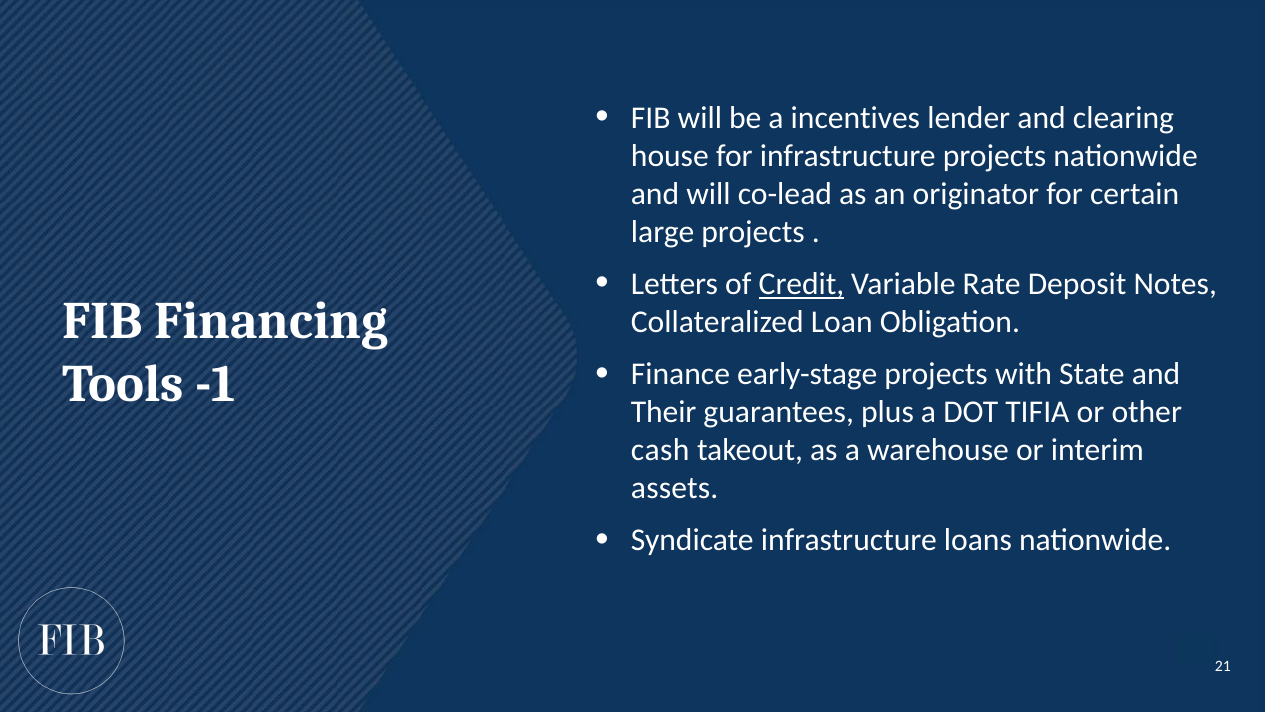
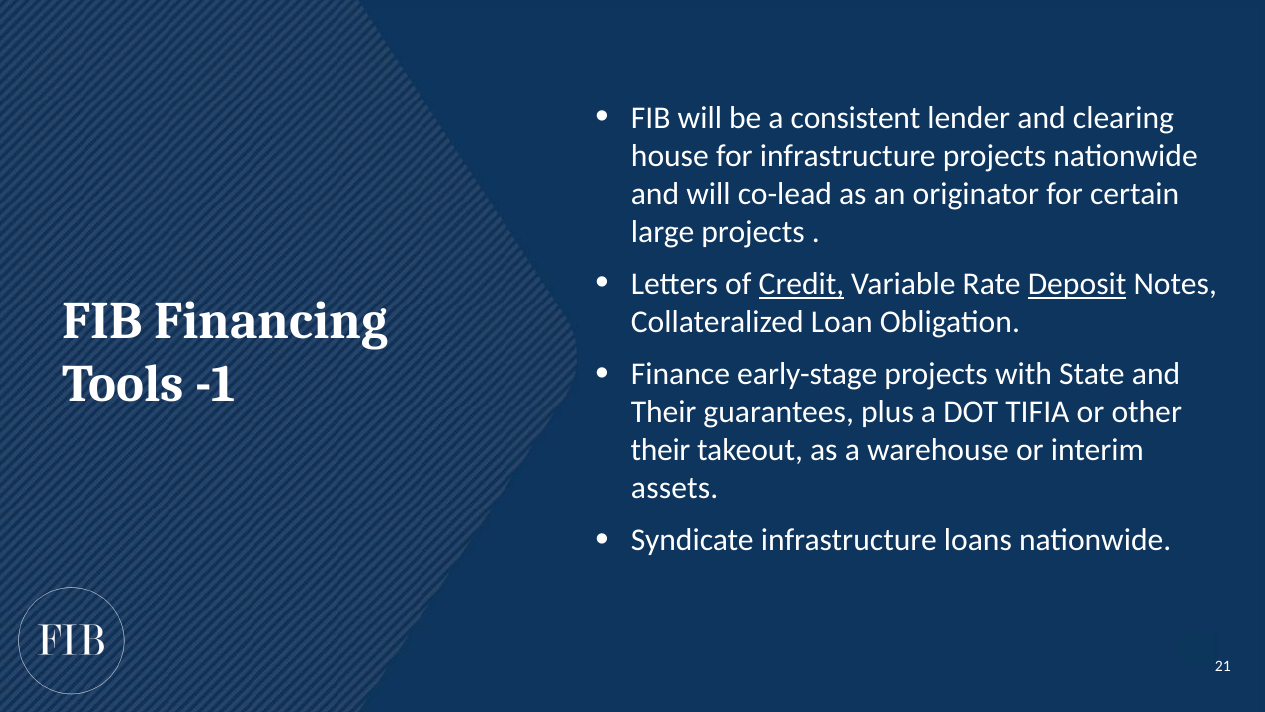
incentives: incentives -> consistent
Deposit underline: none -> present
cash at (660, 450): cash -> their
